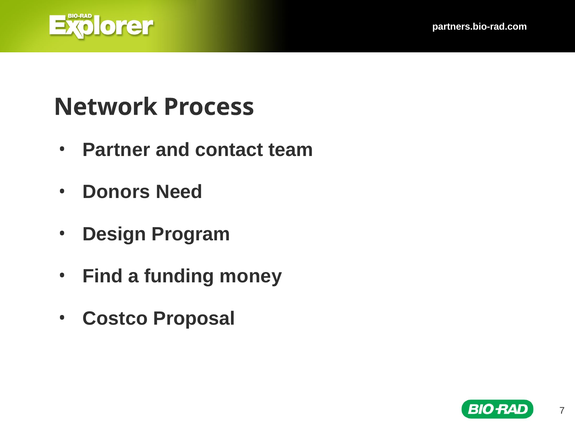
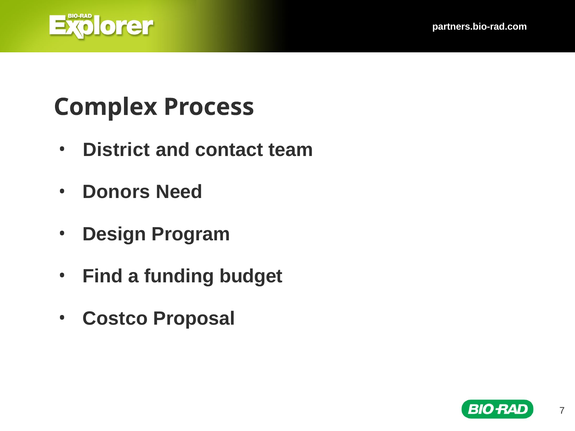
Network: Network -> Complex
Partner: Partner -> District
money: money -> budget
